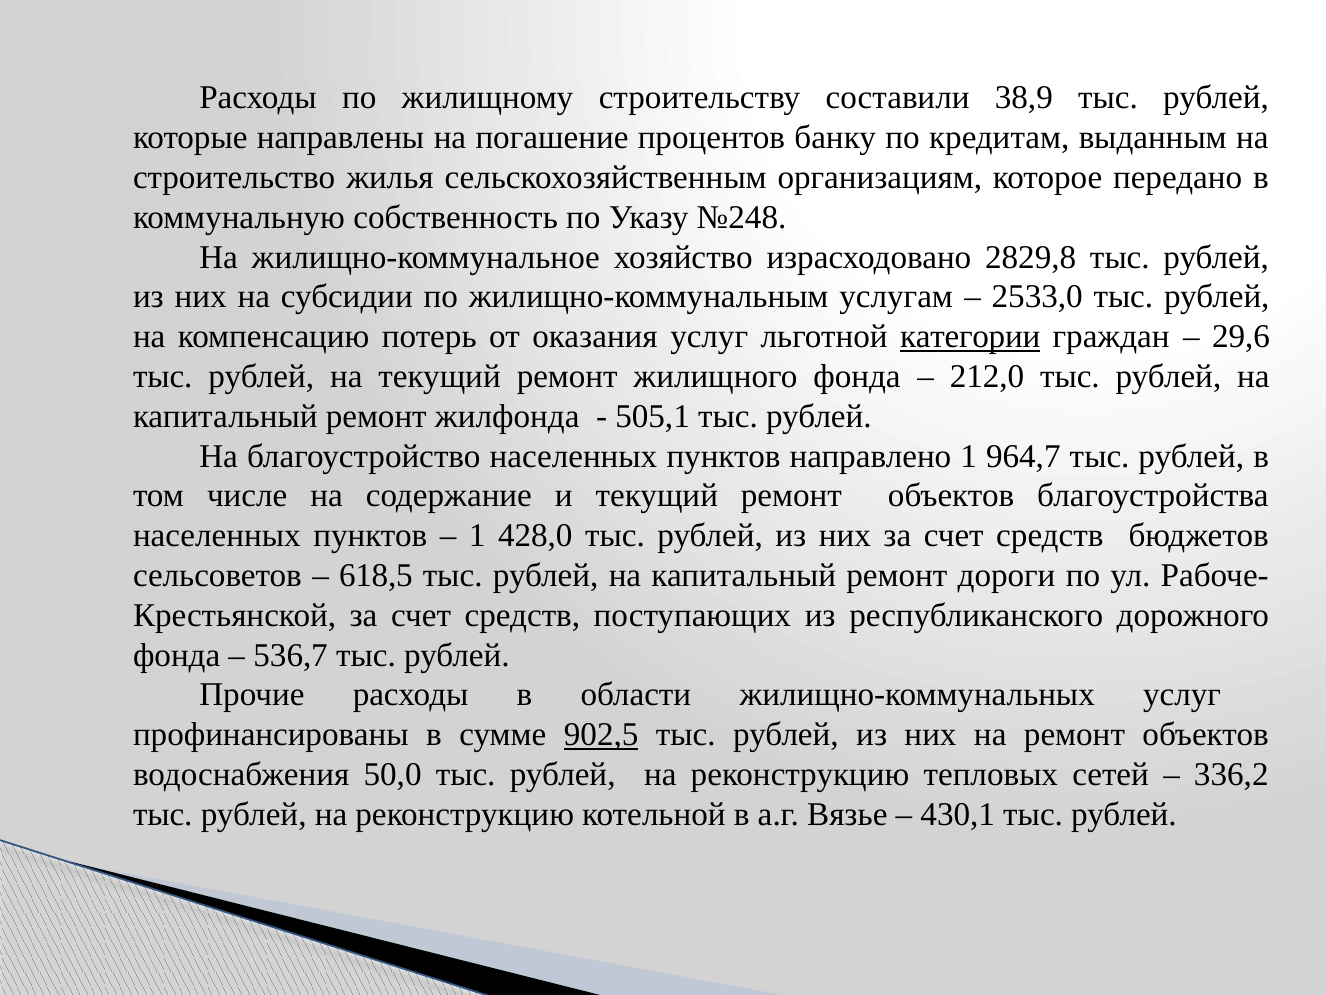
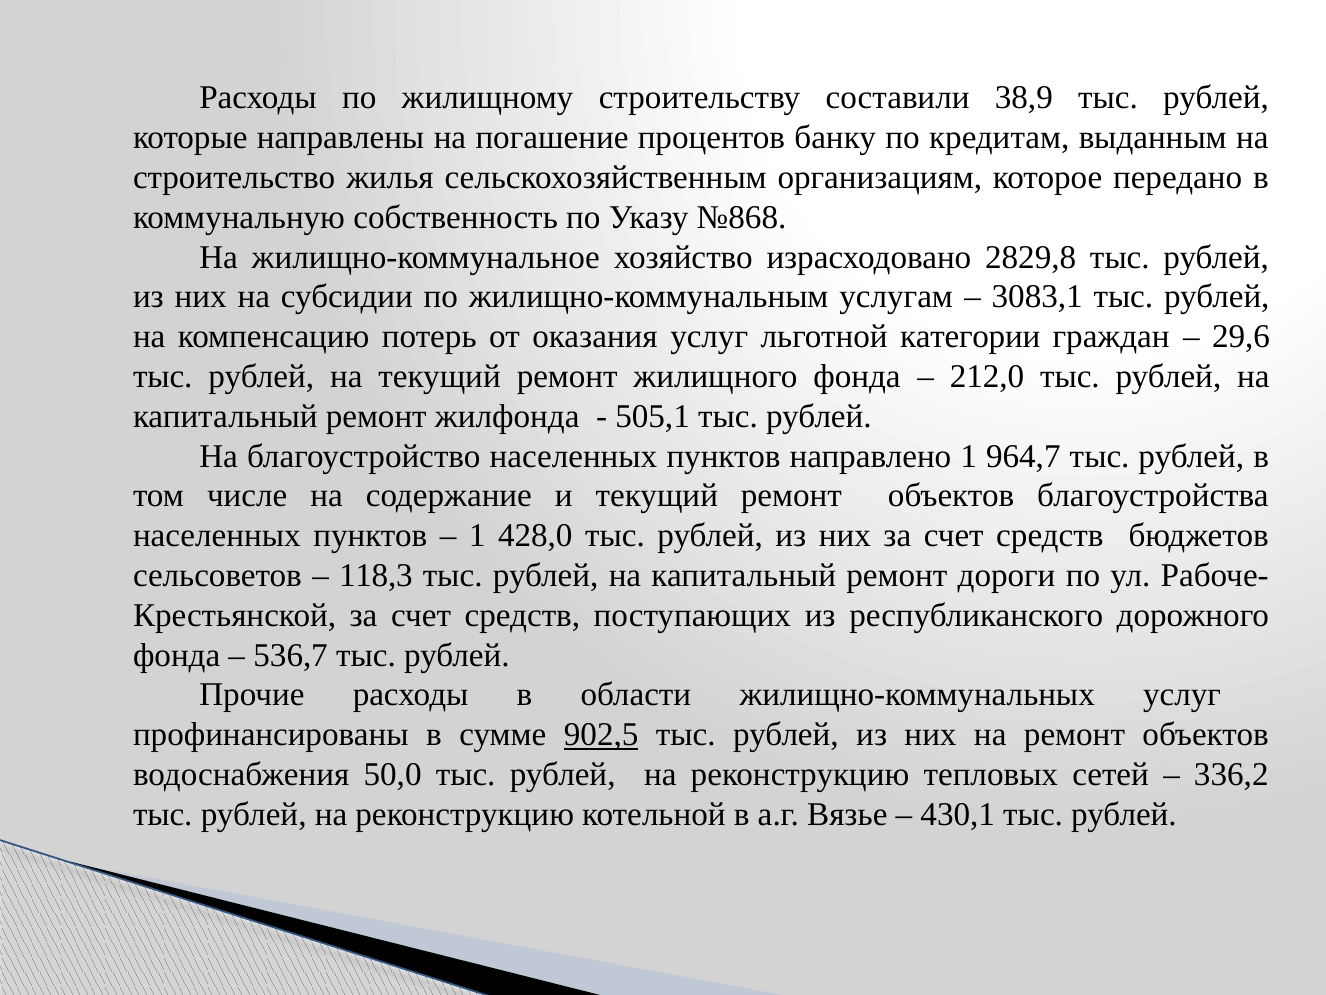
№248: №248 -> №868
2533,0: 2533,0 -> 3083,1
категории underline: present -> none
618,5: 618,5 -> 118,3
